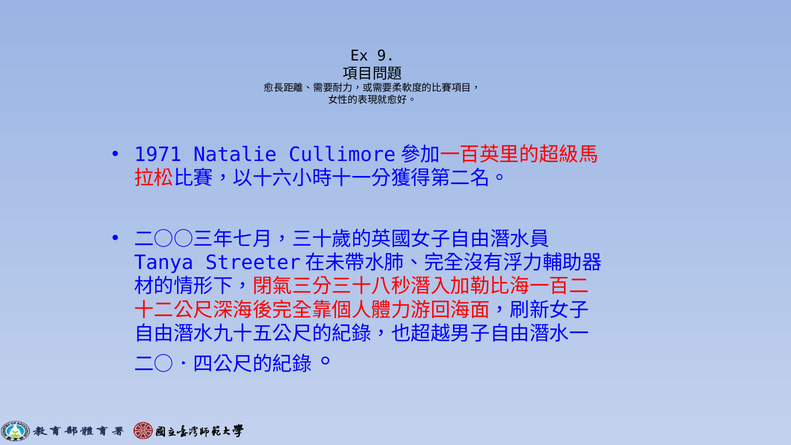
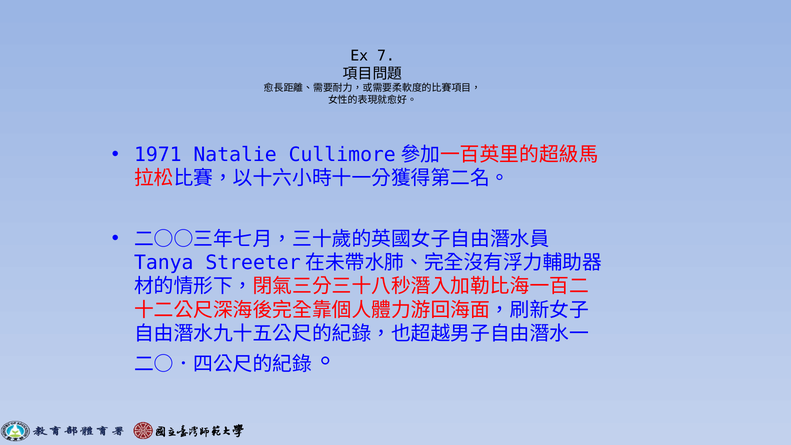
9: 9 -> 7
